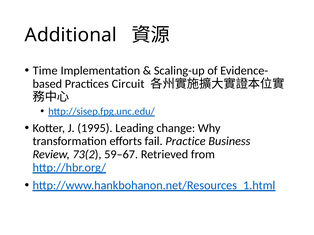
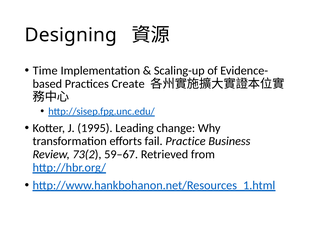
Additional: Additional -> Designing
Circuit: Circuit -> Create
